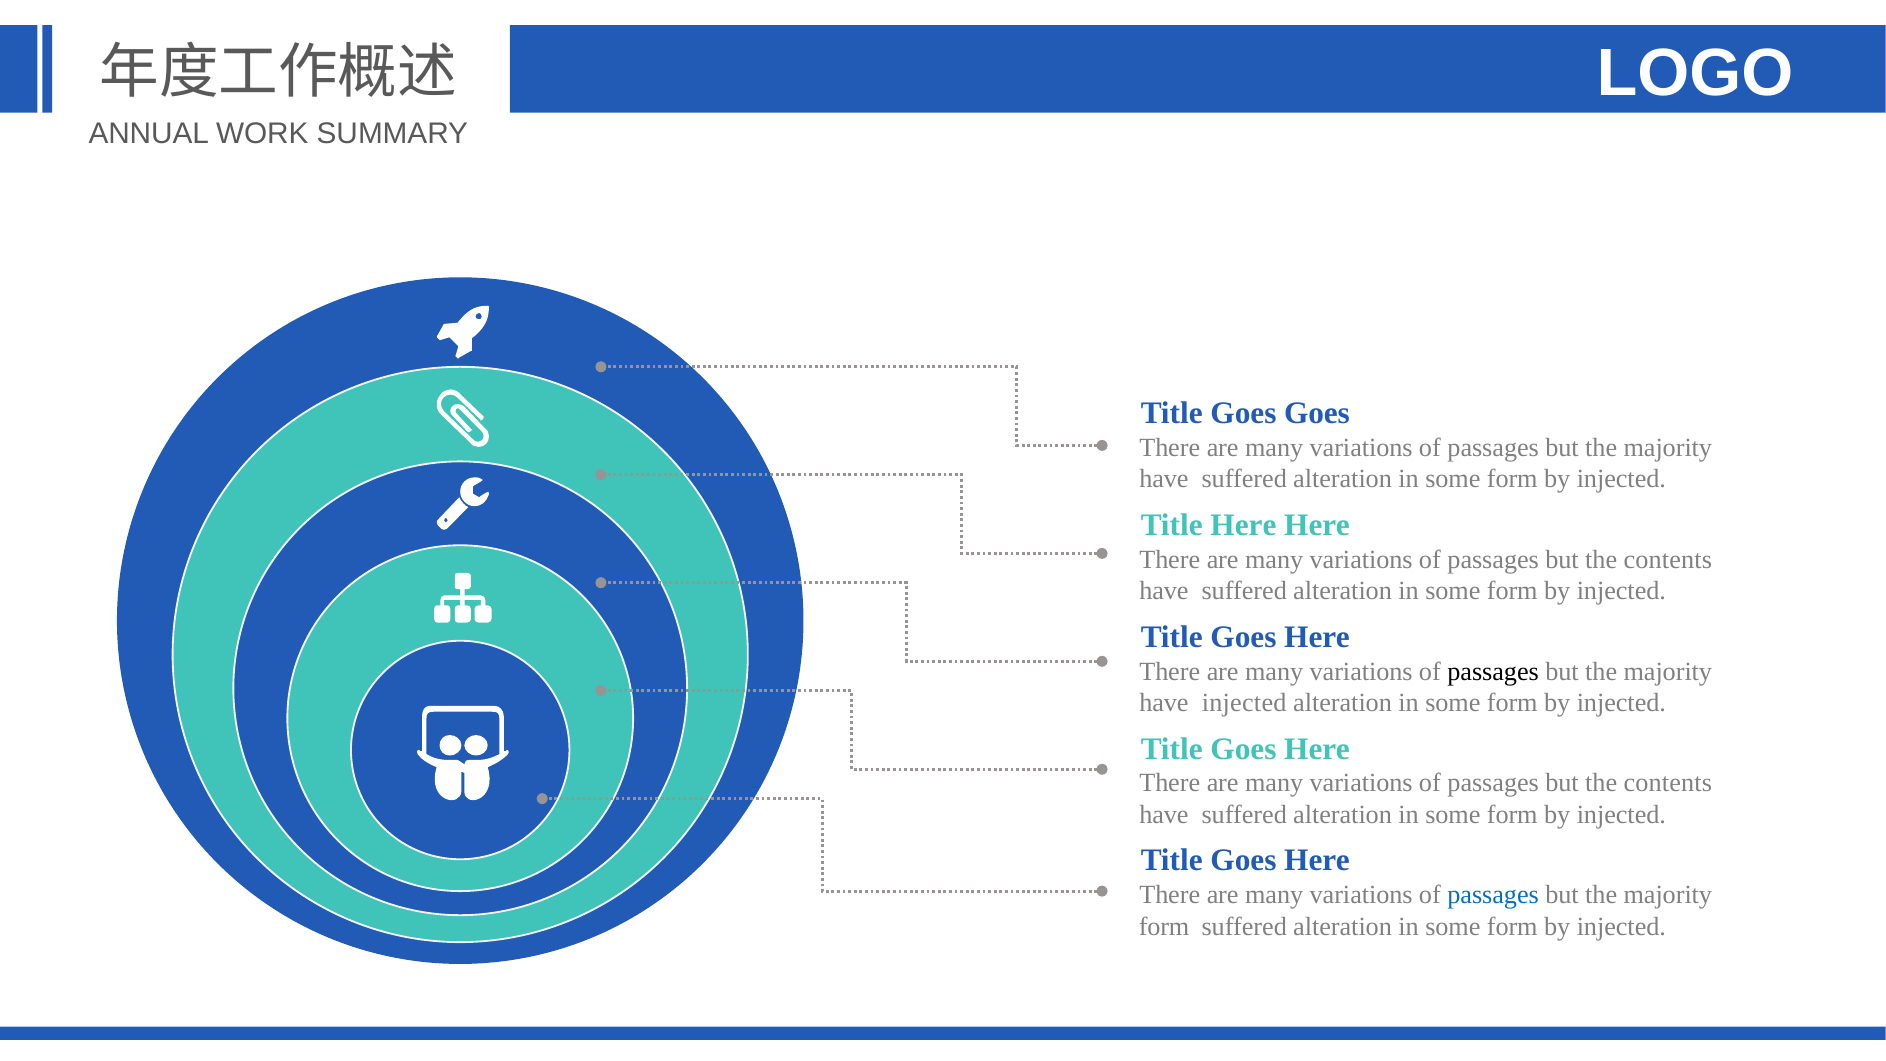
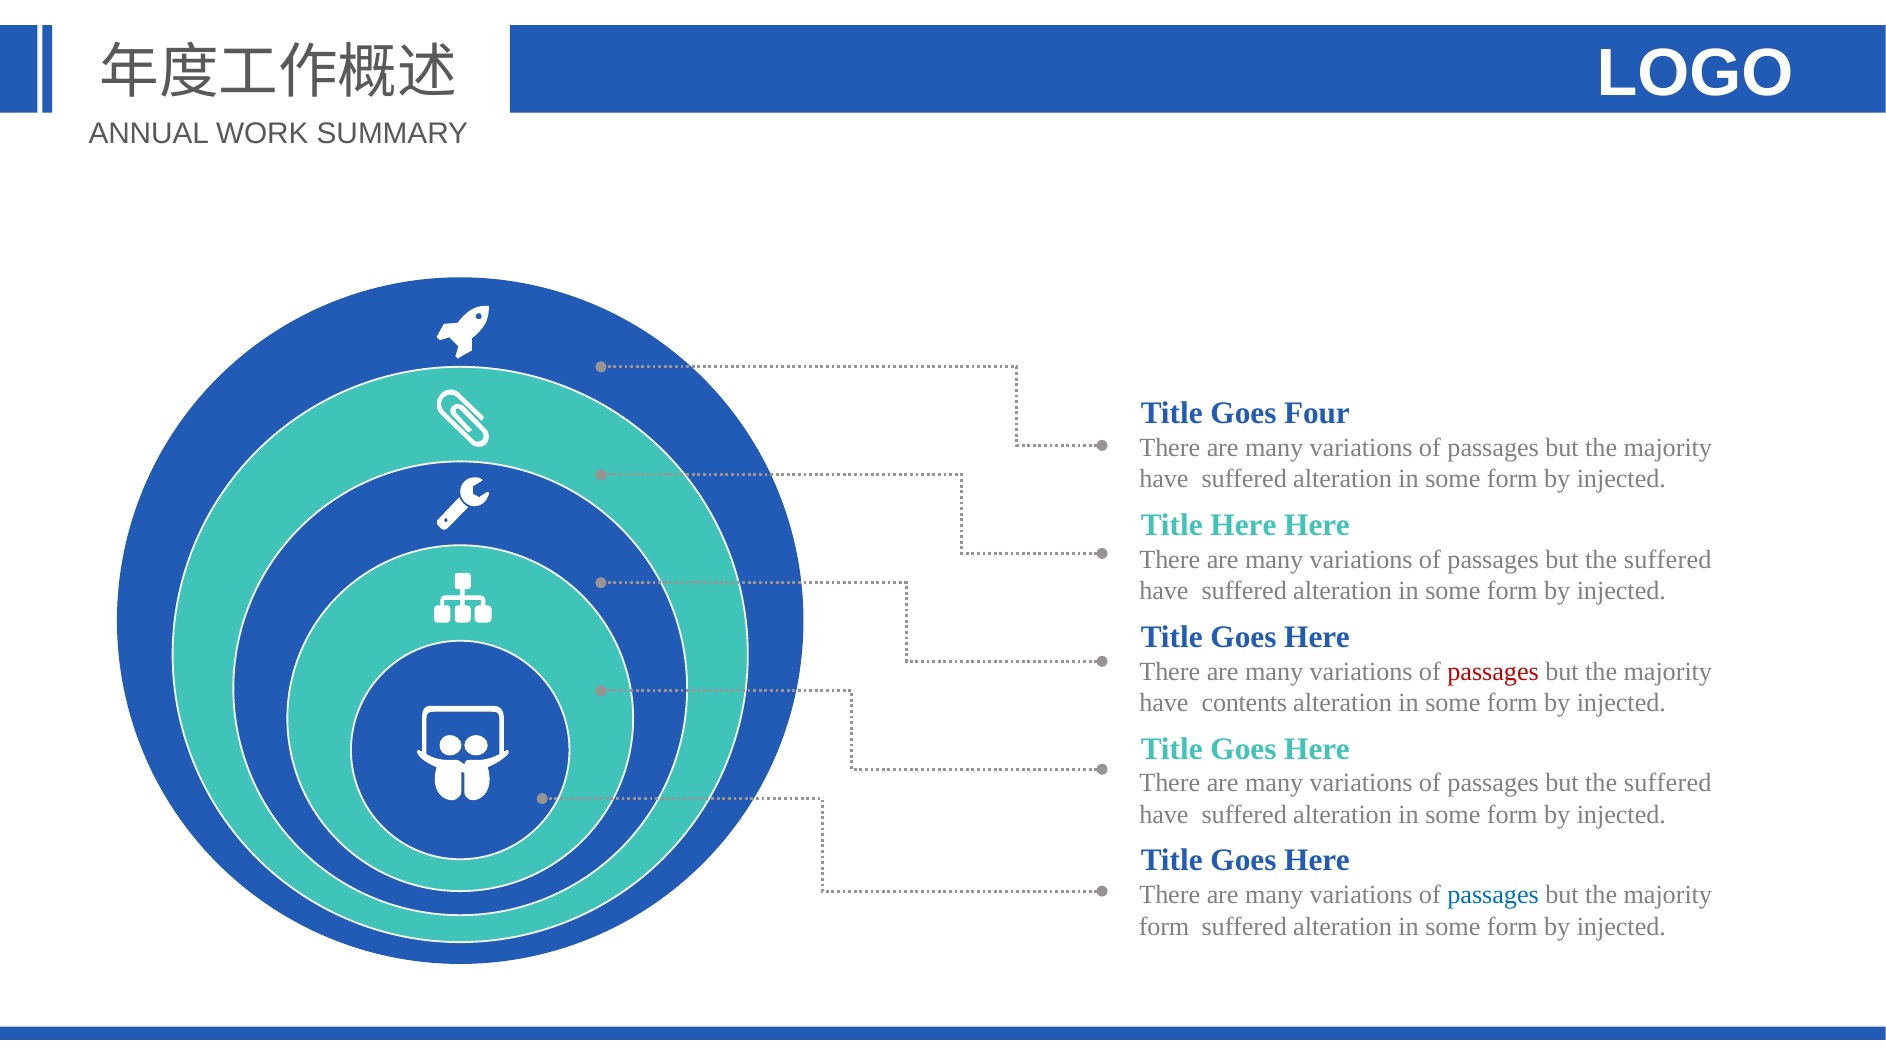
Goes Goes: Goes -> Four
contents at (1668, 559): contents -> suffered
passages at (1493, 671) colour: black -> red
have injected: injected -> contents
contents at (1668, 783): contents -> suffered
